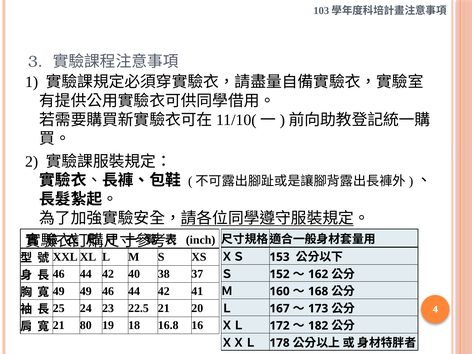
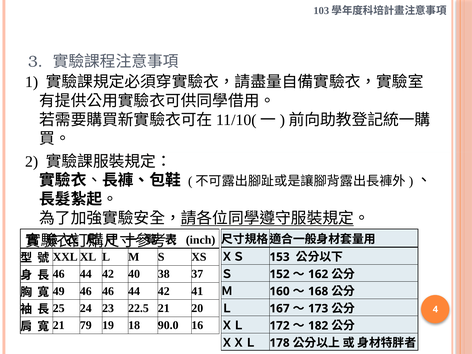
49 49: 49 -> 46
80: 80 -> 79
16.8: 16.8 -> 90.0
